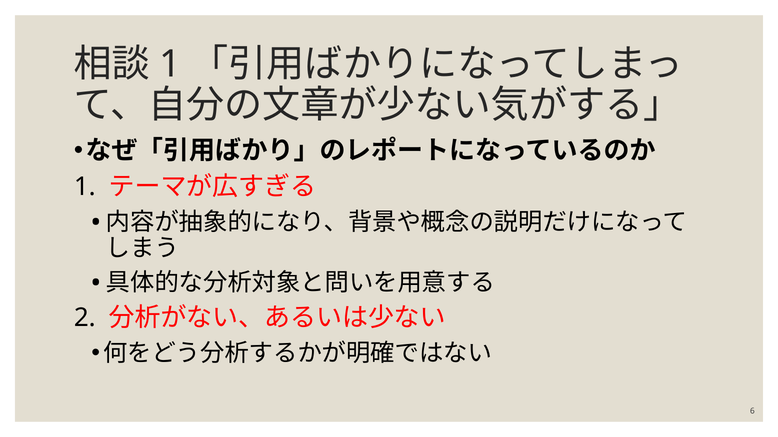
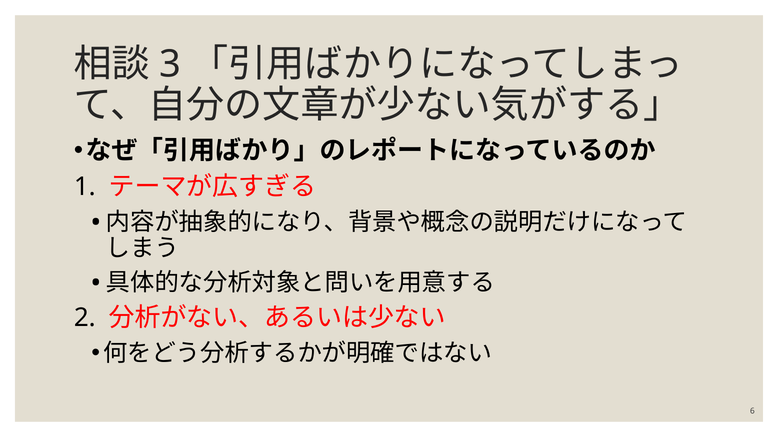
1 at (170, 64): 1 -> 3
